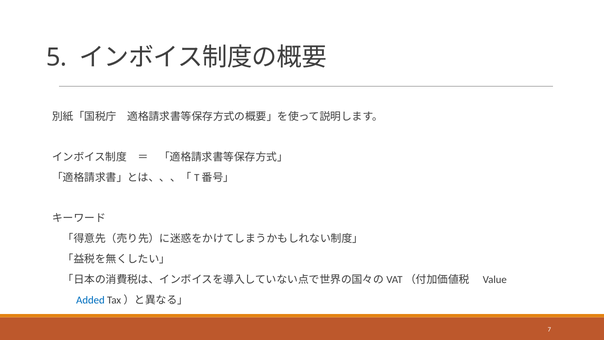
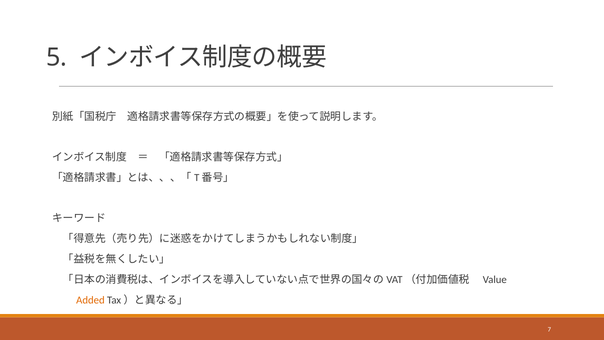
Added colour: blue -> orange
